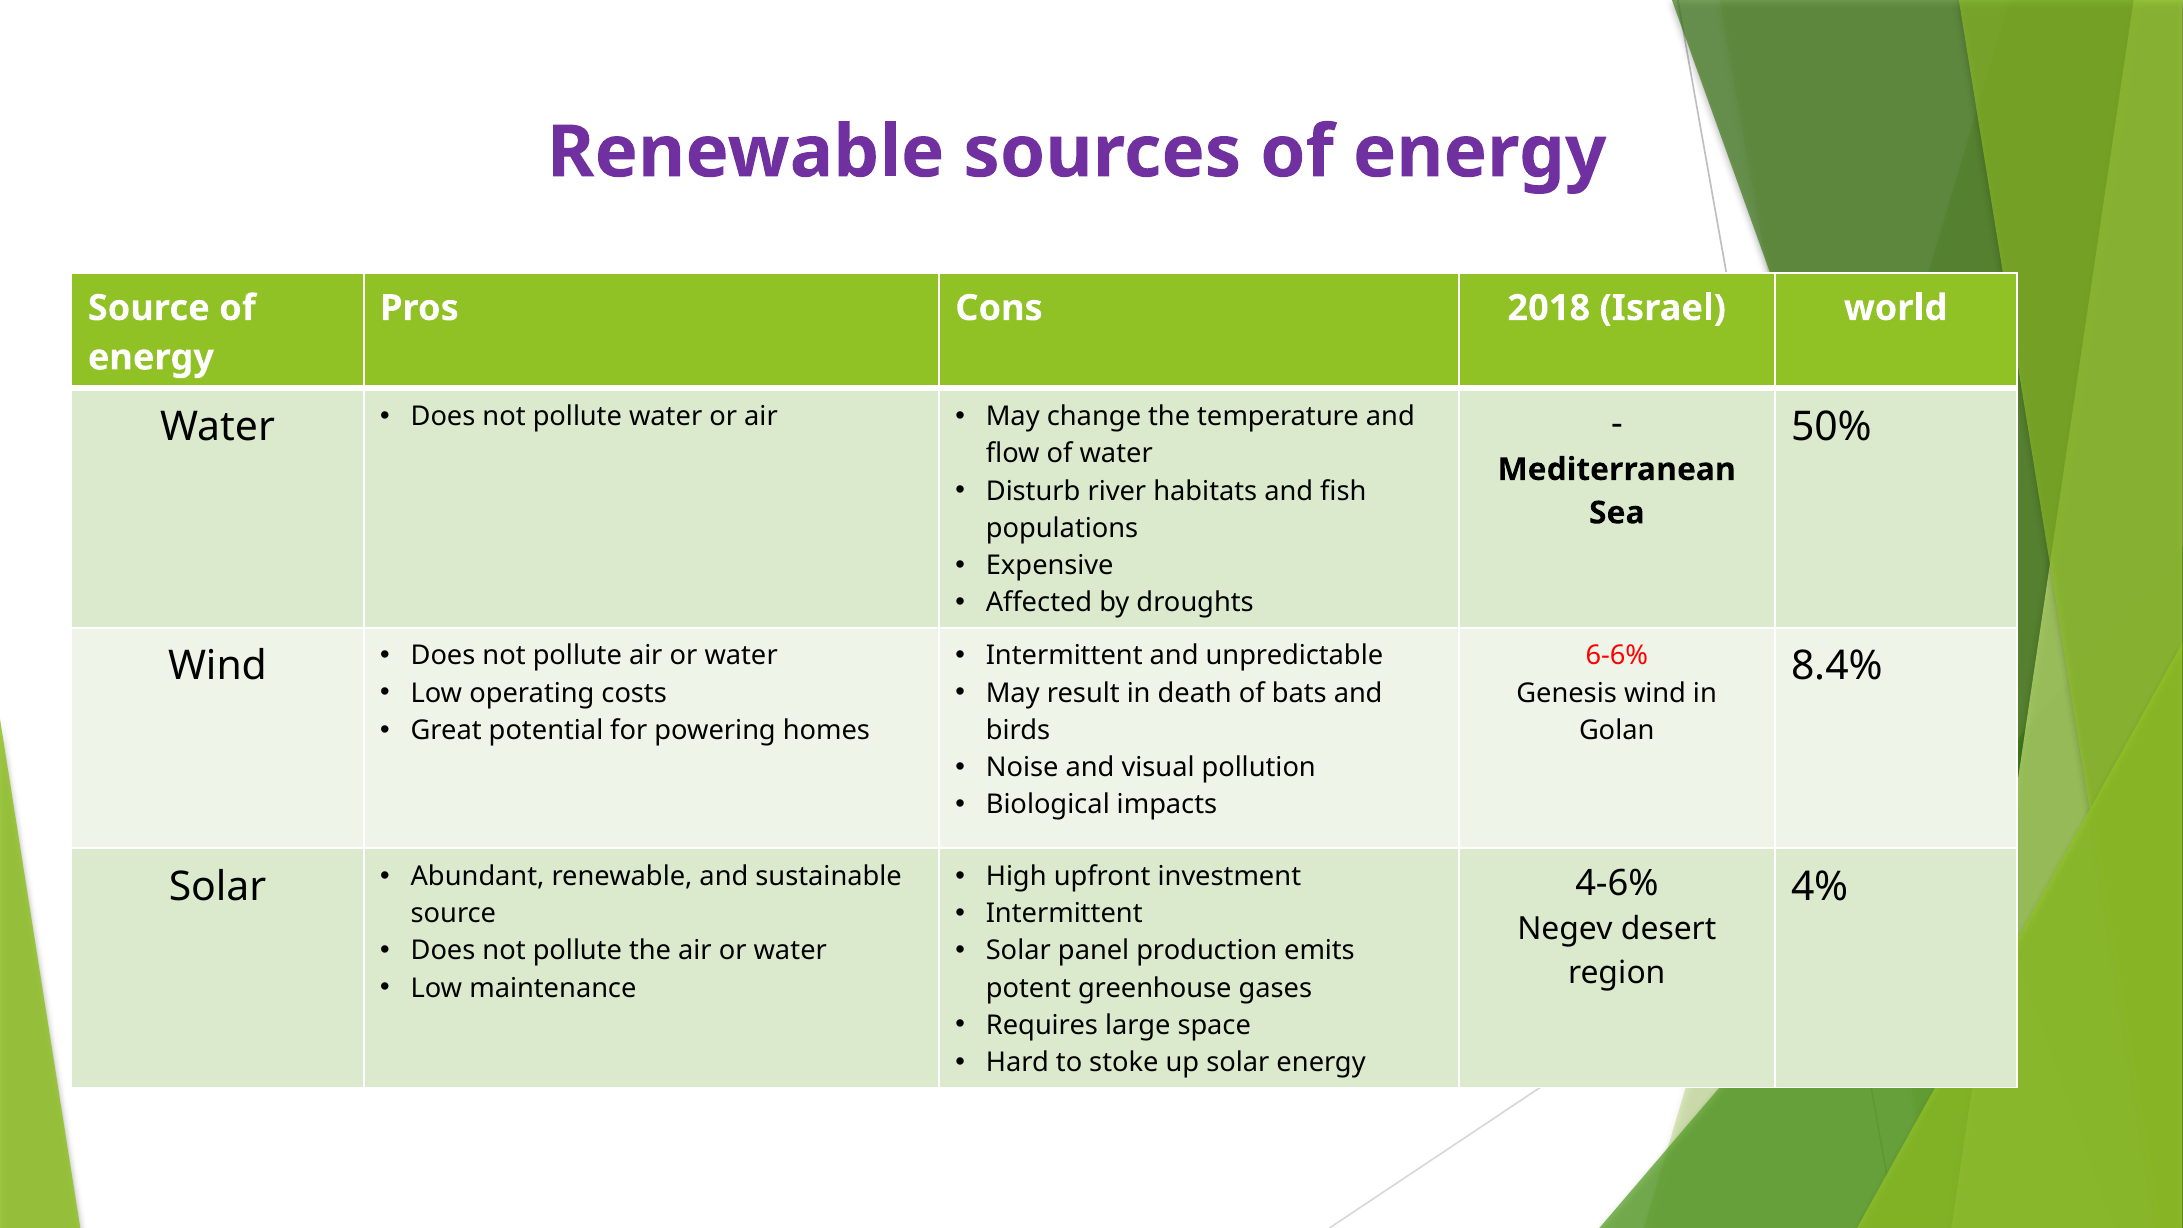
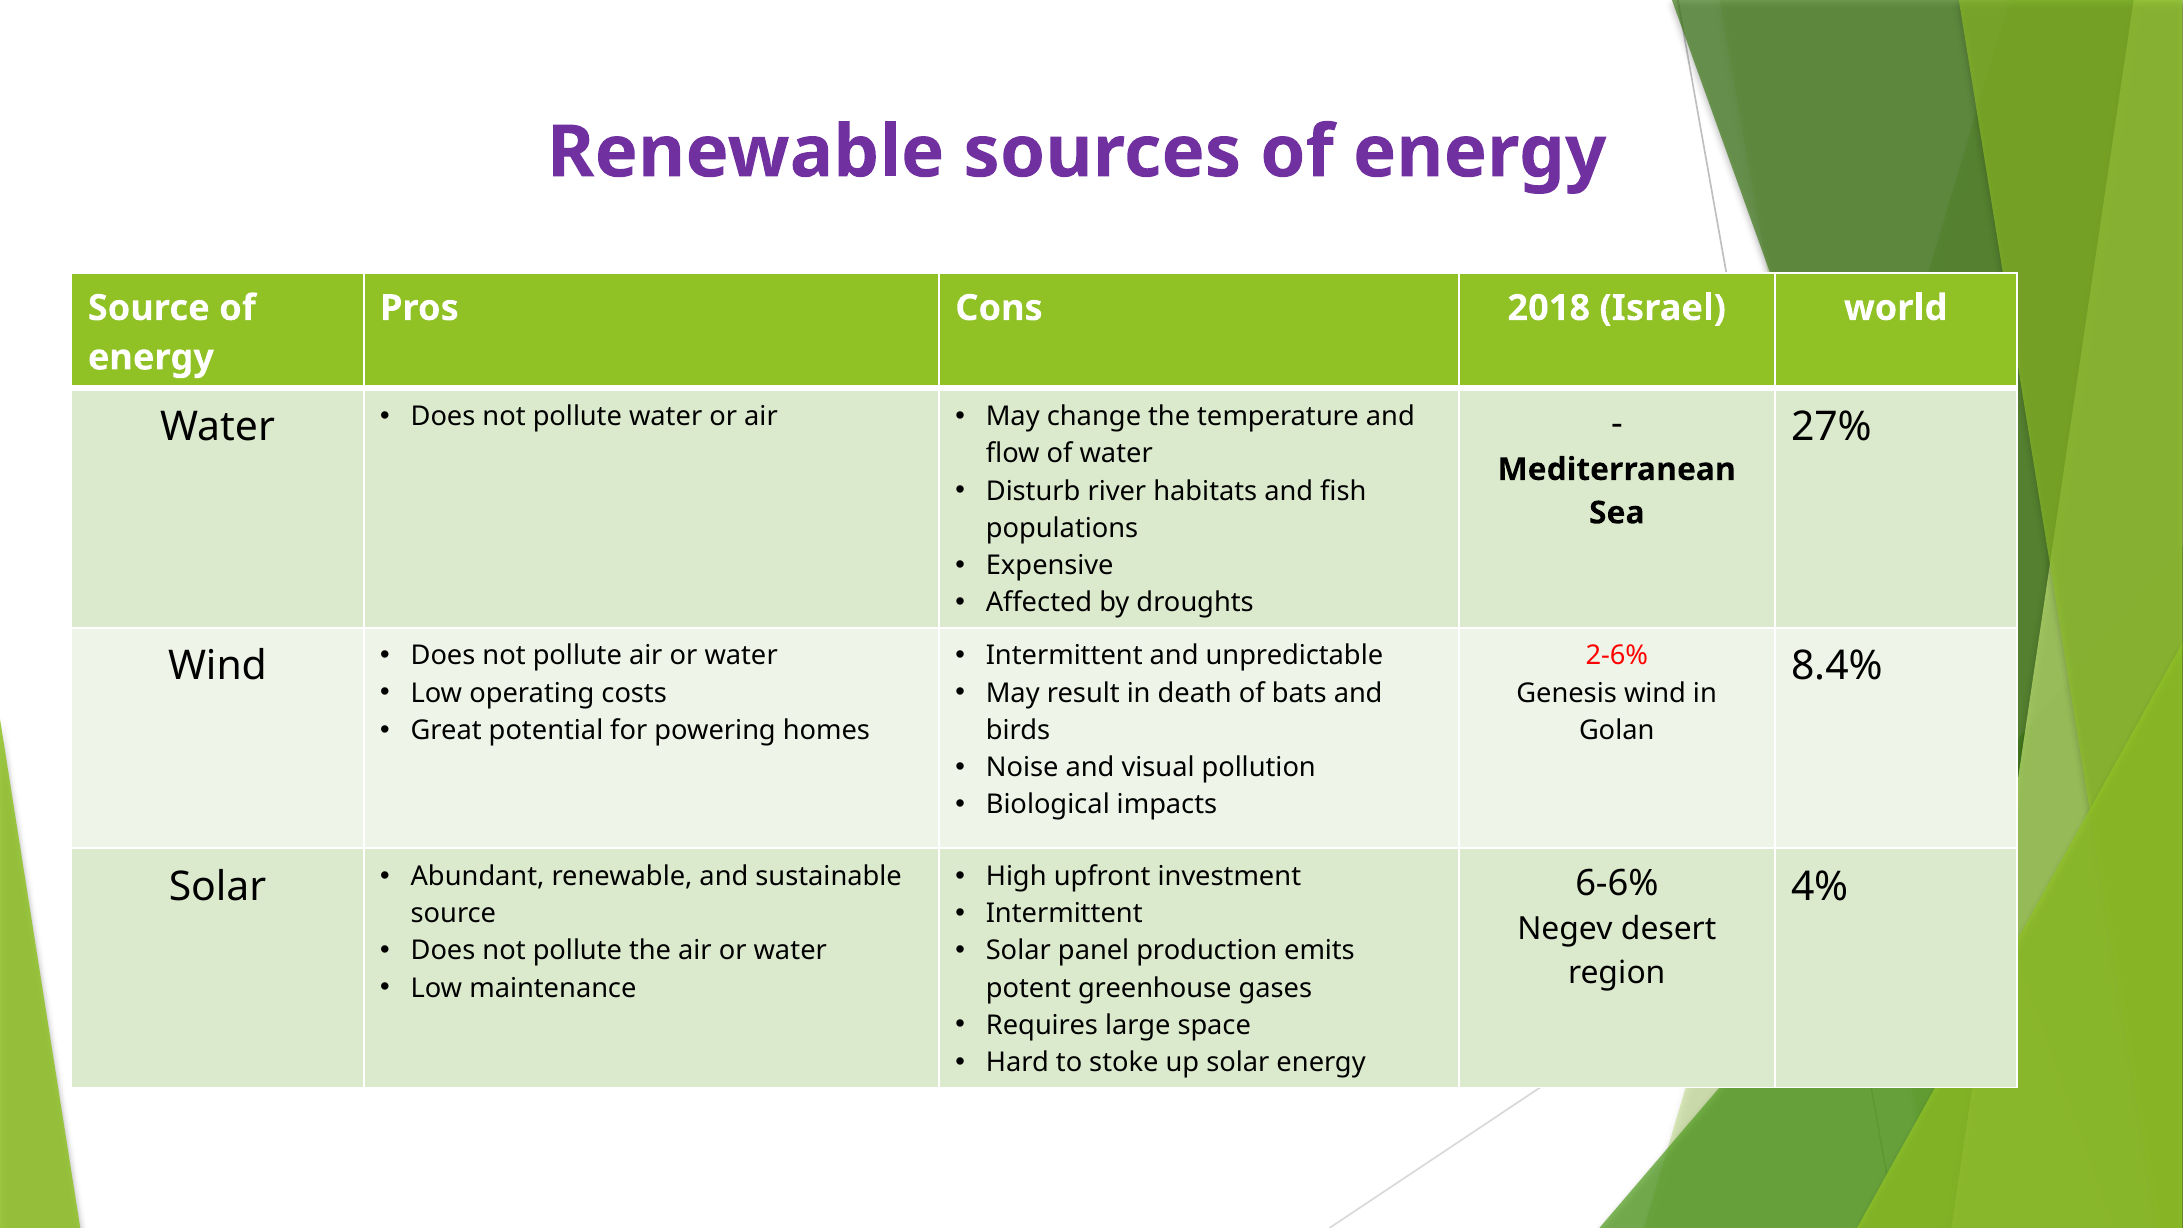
50%: 50% -> 27%
6-6%: 6-6% -> 2-6%
4-6%: 4-6% -> 6-6%
